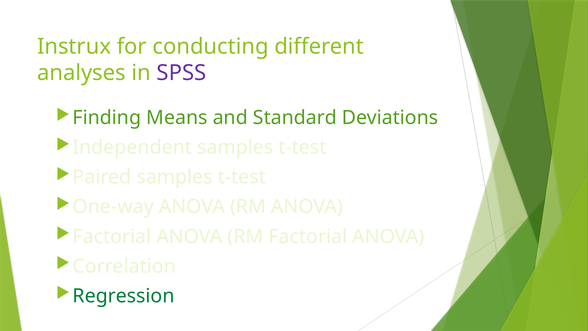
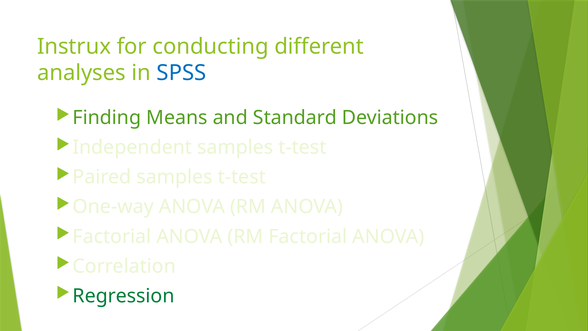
SPSS colour: purple -> blue
